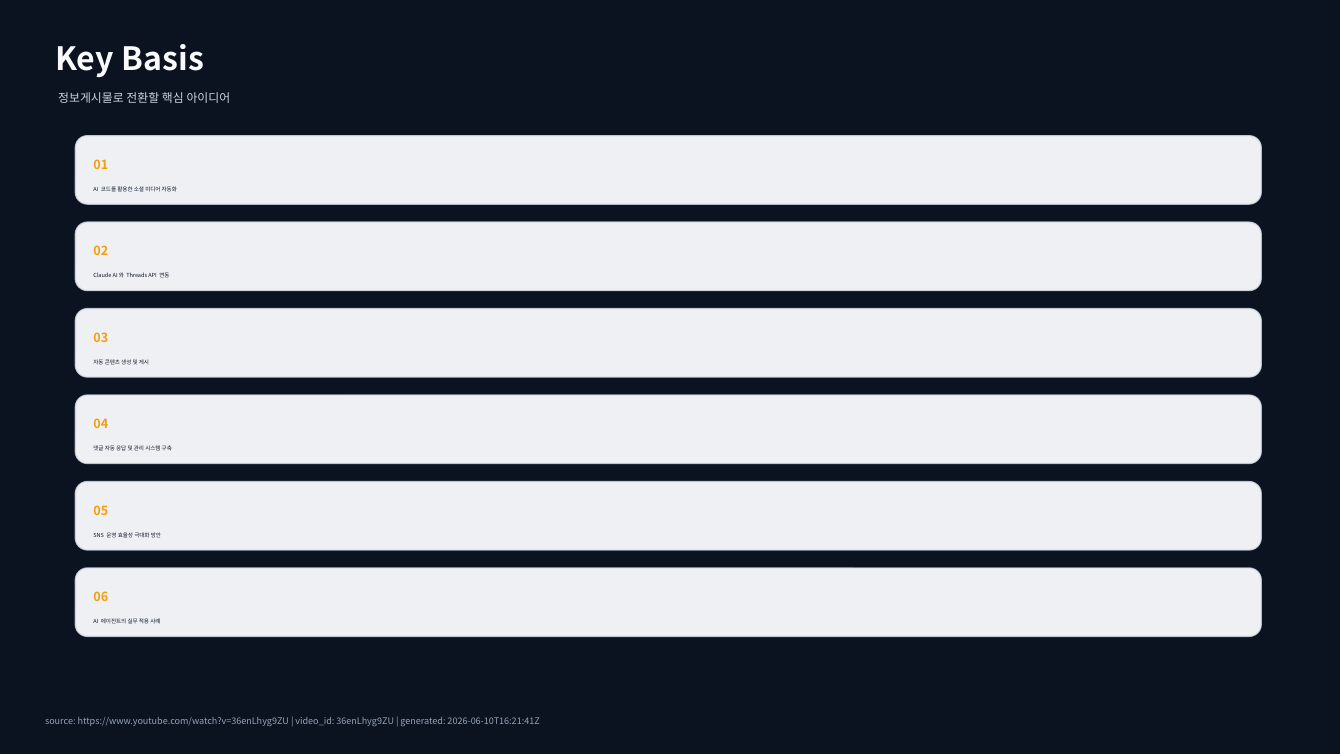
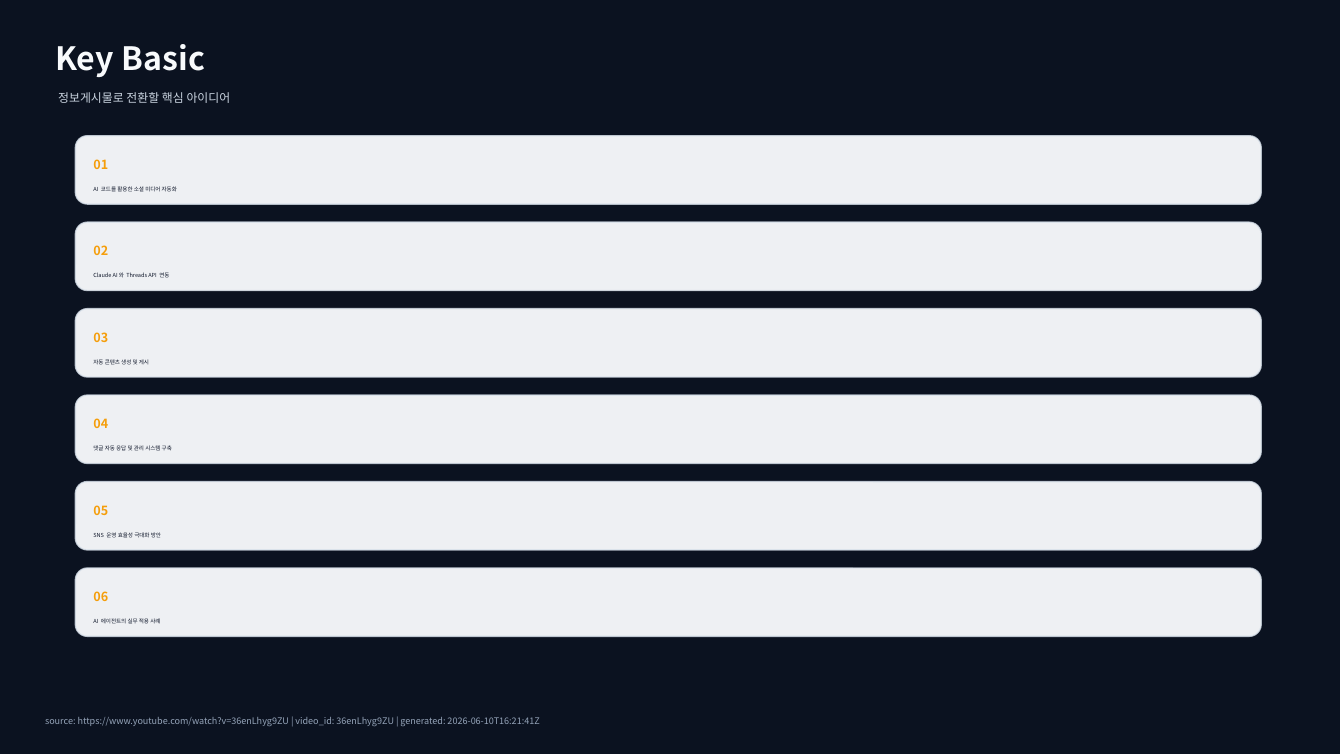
Basis: Basis -> Basic
